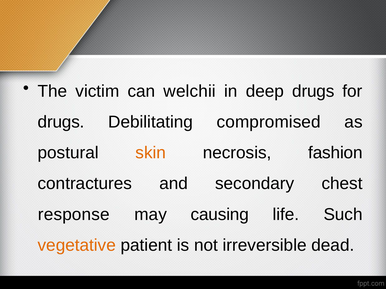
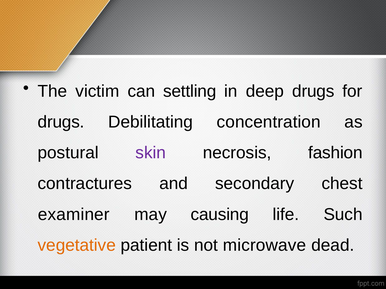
welchii: welchii -> settling
compromised: compromised -> concentration
skin colour: orange -> purple
response: response -> examiner
irreversible: irreversible -> microwave
